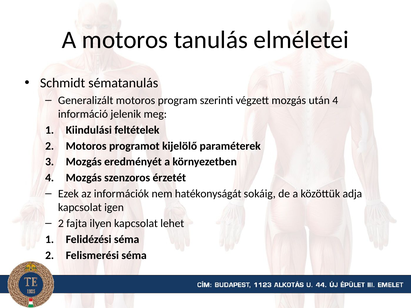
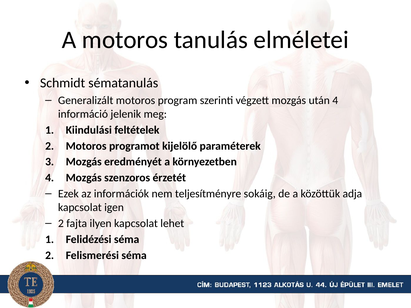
hatékonyságát: hatékonyságát -> teljesítményre
